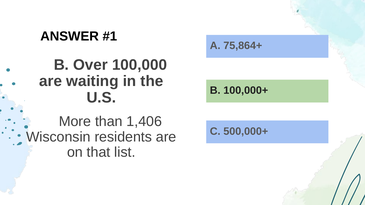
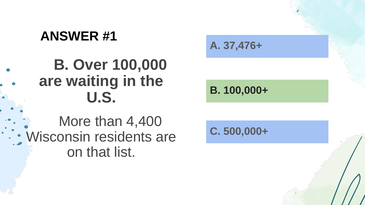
75,864+: 75,864+ -> 37,476+
1,406: 1,406 -> 4,400
